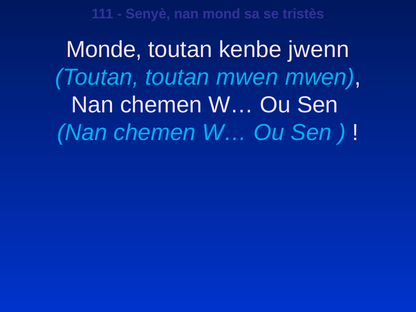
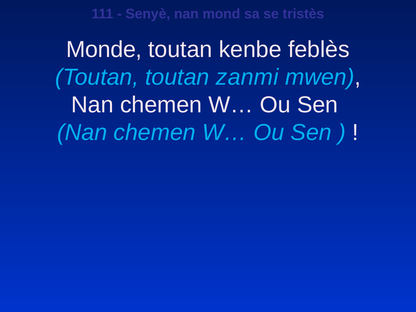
jwenn: jwenn -> feblès
toutan mwen: mwen -> zanmi
